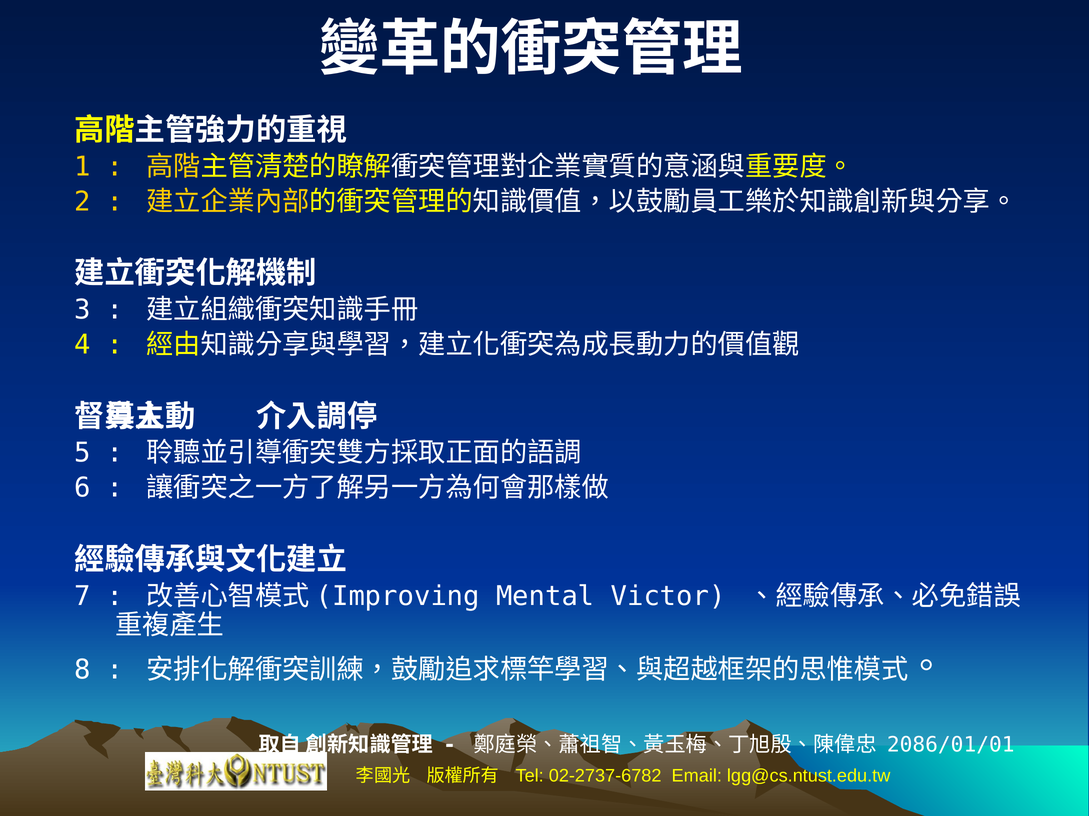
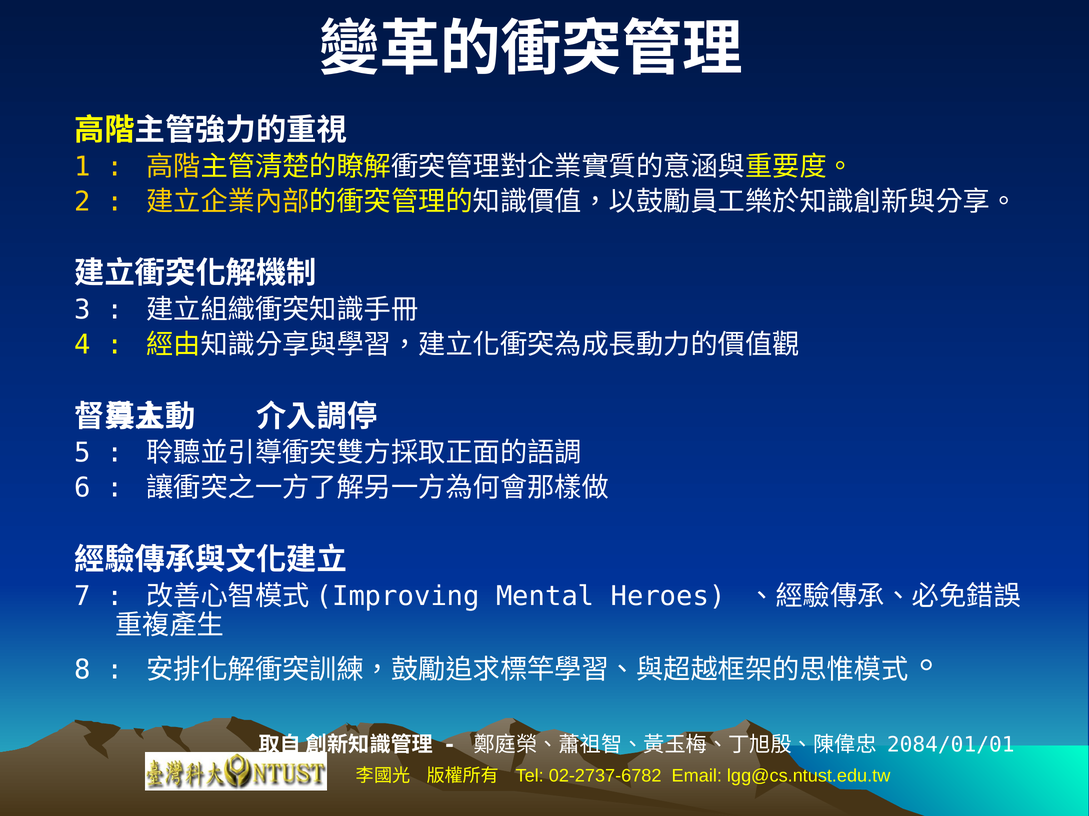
Victor: Victor -> Heroes
2086/01/01: 2086/01/01 -> 2084/01/01
